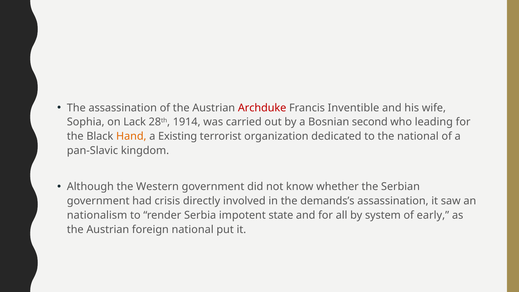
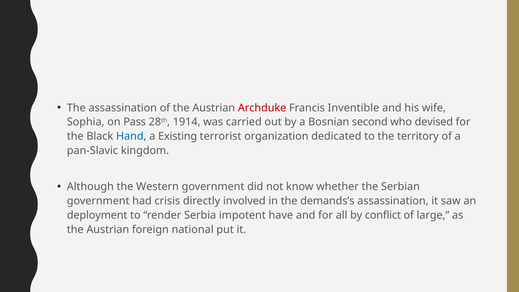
Lack: Lack -> Pass
leading: leading -> devised
Hand colour: orange -> blue
the national: national -> territory
nationalism: nationalism -> deployment
state: state -> have
system: system -> conflict
early: early -> large
